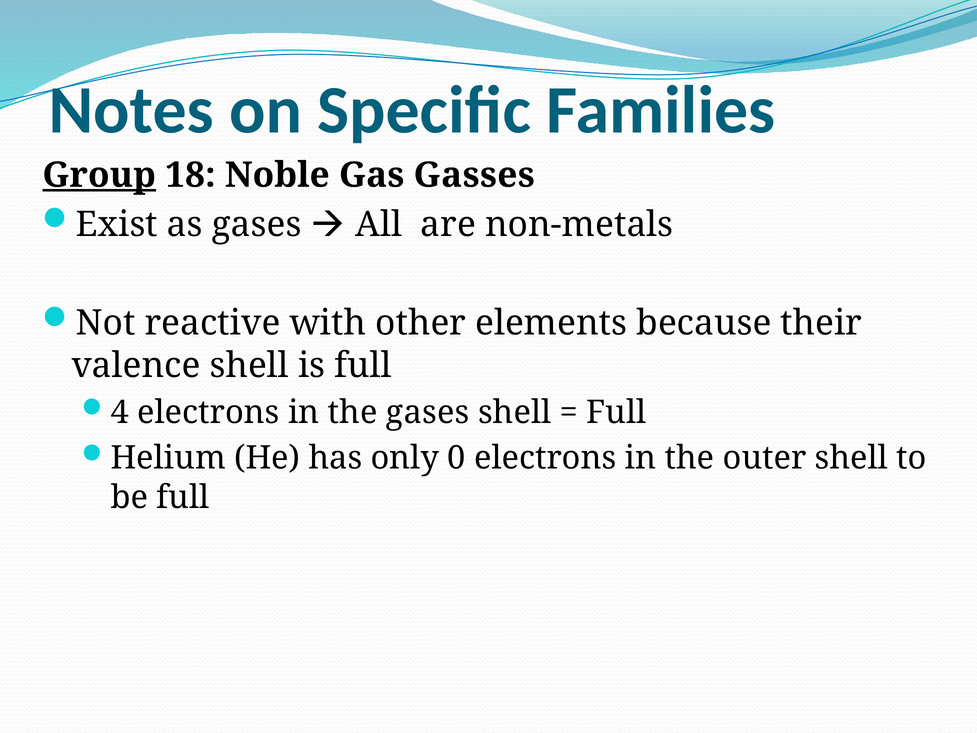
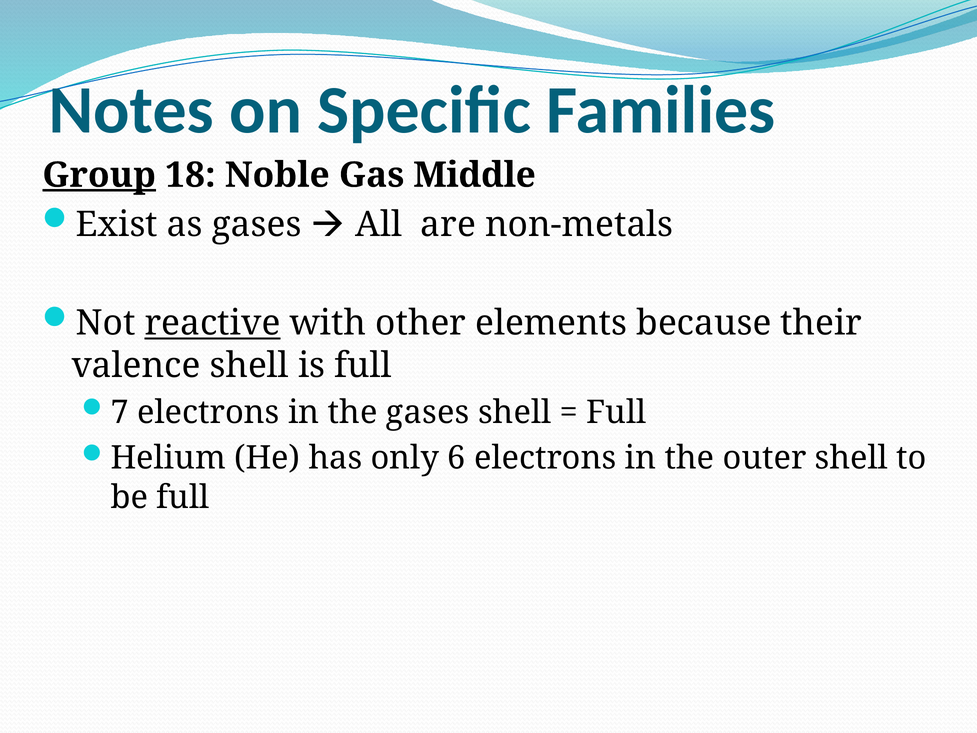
Gasses: Gasses -> Middle
reactive underline: none -> present
4: 4 -> 7
0: 0 -> 6
